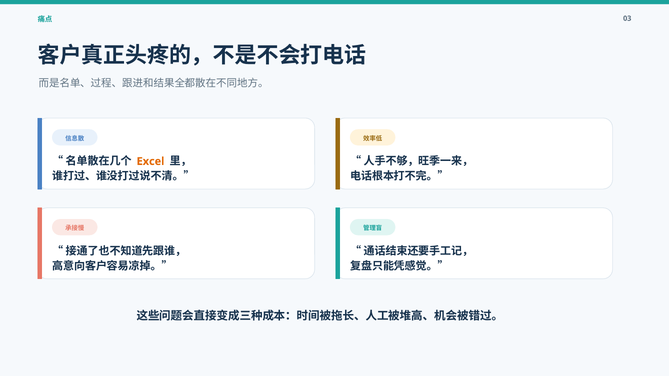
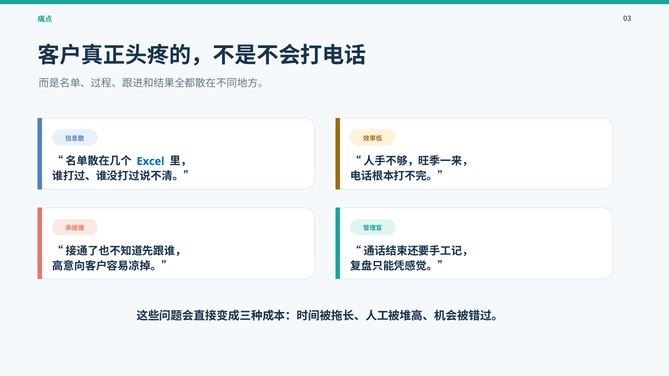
Excel colour: orange -> blue
